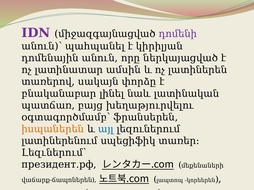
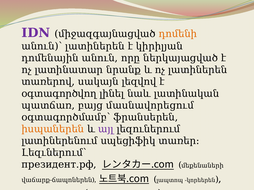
դոմենի colour: purple -> orange
անուն)՝ պահպանել: պահպանել -> լատիներեն
ամսին: ամսին -> նրանք
փորձը: փորձը -> լեզվով
բնականաբար: բնականաբար -> օգտագործվող
խեղաթյուրվելու: խեղաթյուրվելու -> մասնավորեցում
այլ colour: blue -> purple
